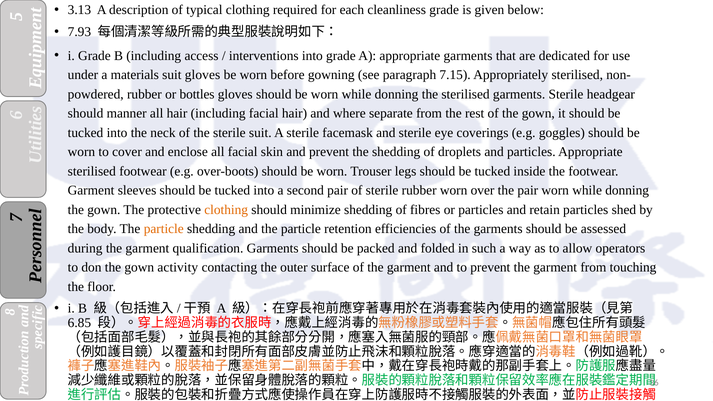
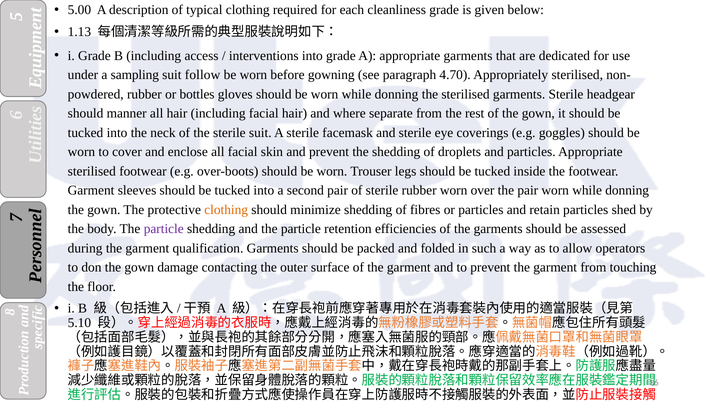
3.13: 3.13 -> 5.00
7.93: 7.93 -> 1.13
materials: materials -> sampling
suit gloves: gloves -> follow
7.15: 7.15 -> 4.70
particle at (164, 229) colour: orange -> purple
activity: activity -> damage
6.85: 6.85 -> 5.10
